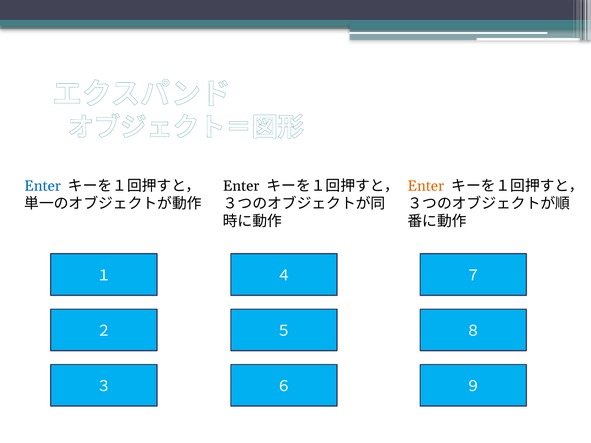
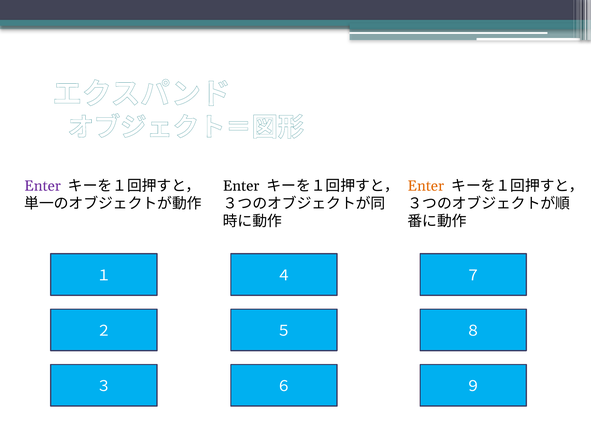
Enter at (43, 186) colour: blue -> purple
